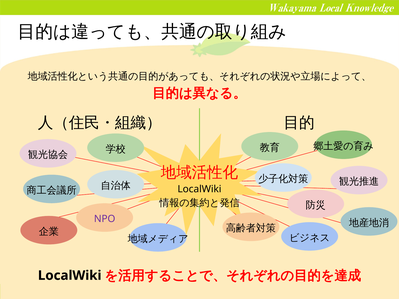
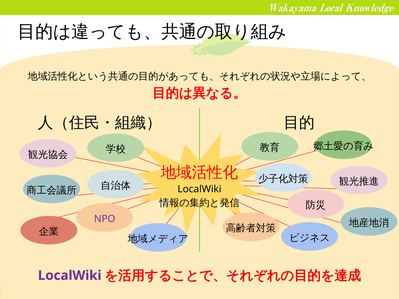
LocalWiki at (70, 276) colour: black -> purple
